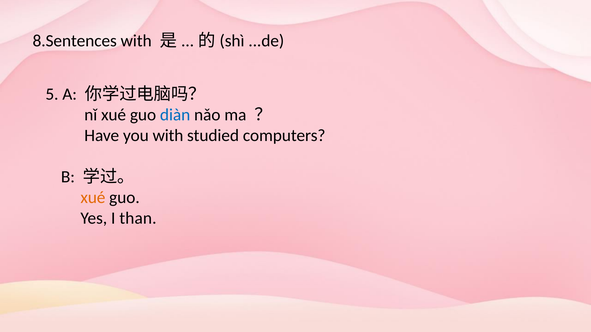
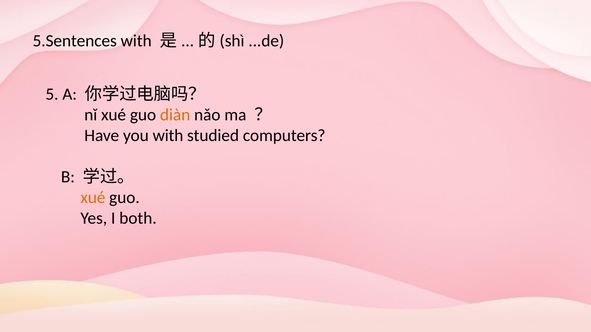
8.Sentences: 8.Sentences -> 5.Sentences
diàn colour: blue -> orange
than: than -> both
